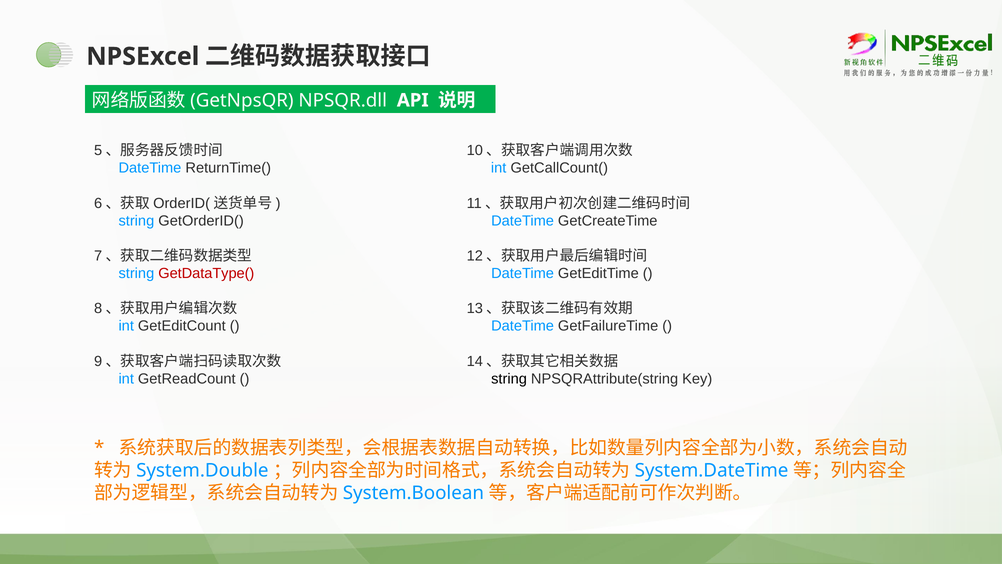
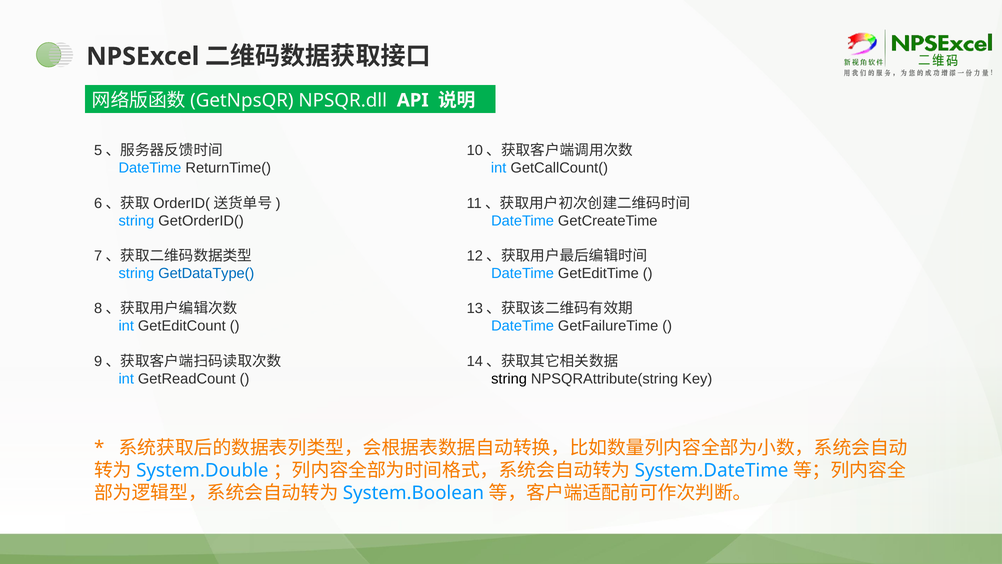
GetDataType( colour: red -> blue
